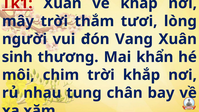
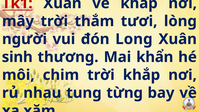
Vang: Vang -> Long
chân: chân -> từng
